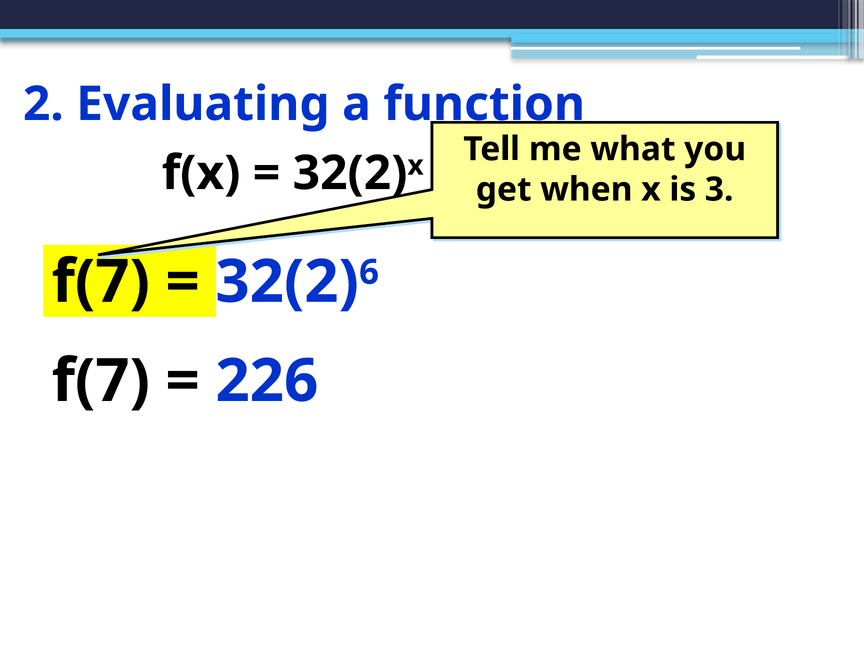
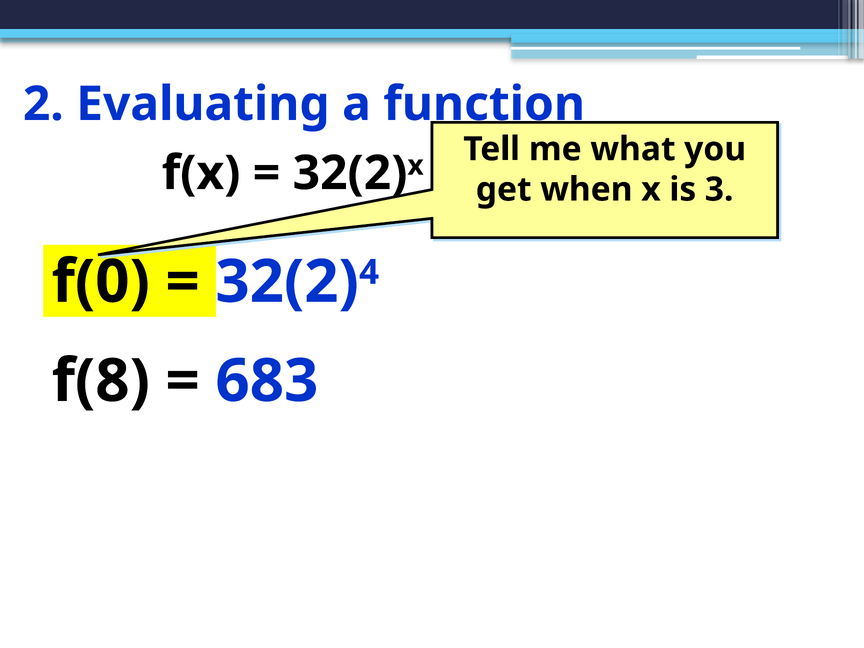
f(7 at (101, 282): f(7 -> f(0
6: 6 -> 4
f(7 at (101, 381): f(7 -> f(8
226: 226 -> 683
